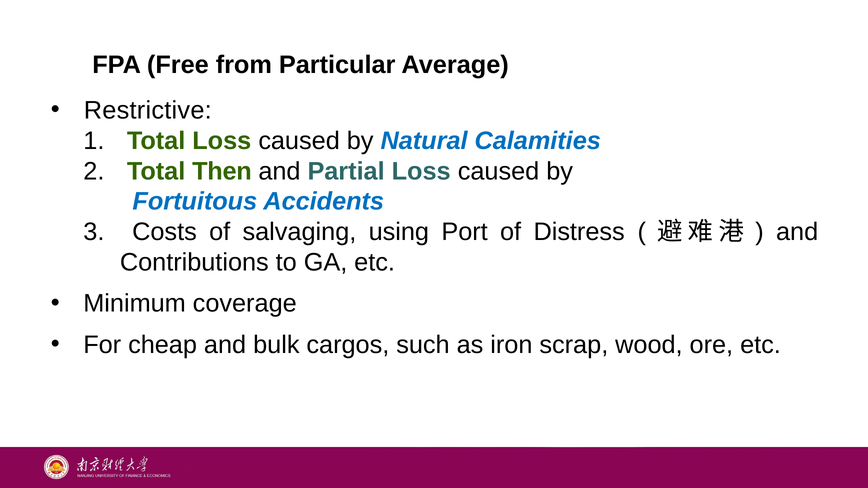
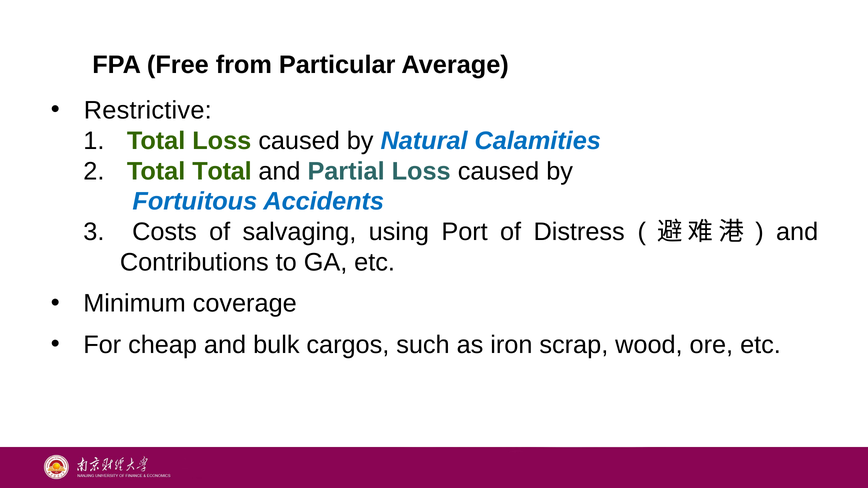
Total Then: Then -> Total
